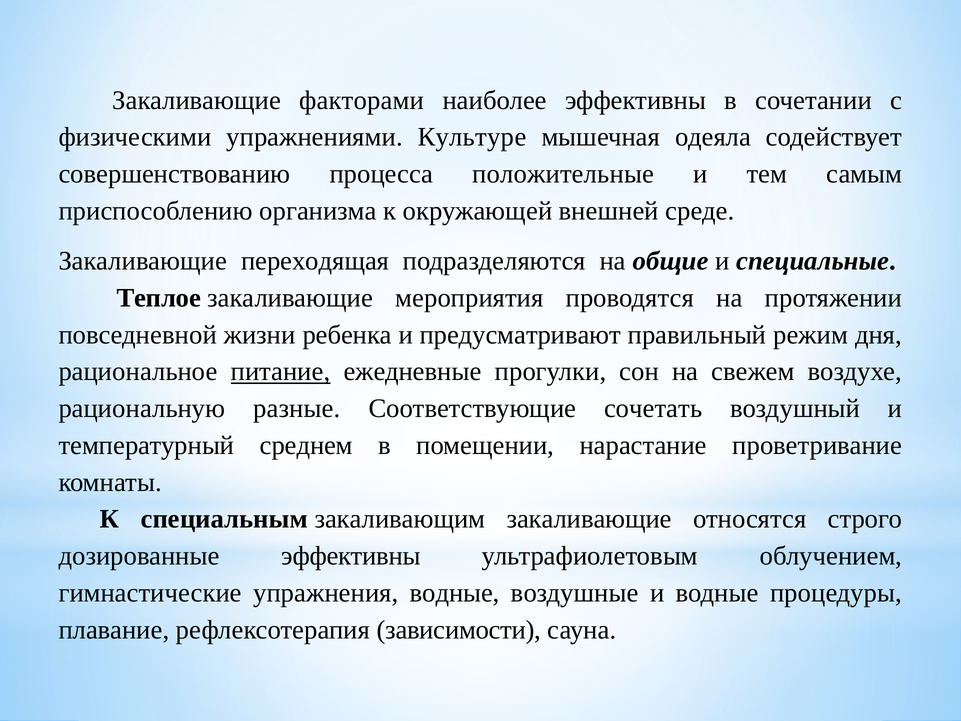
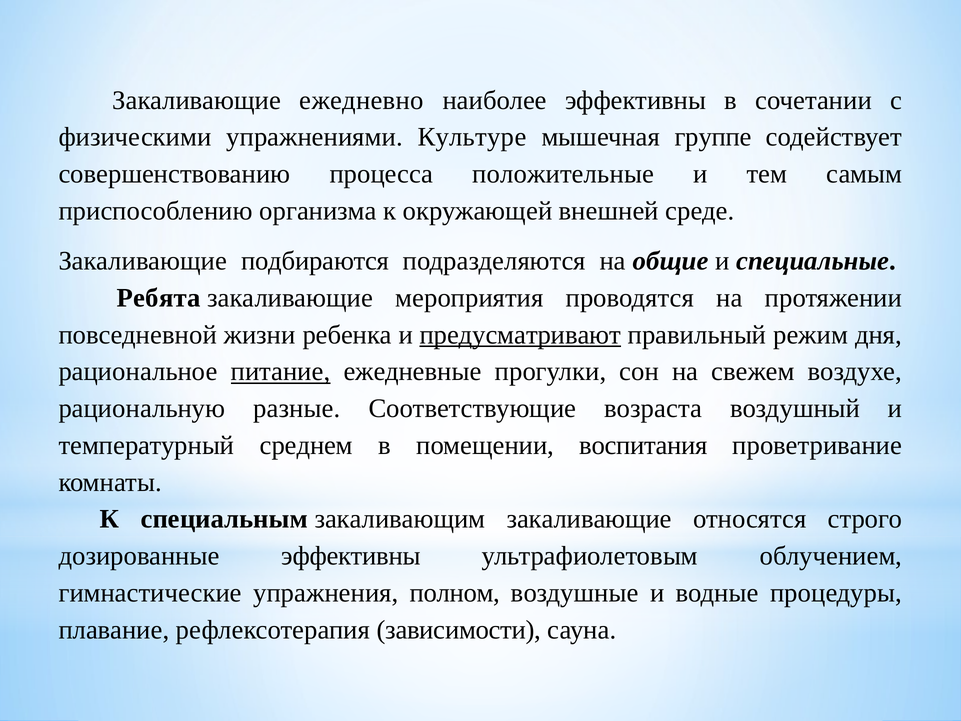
факторами: факторами -> ежедневно
одеяла: одеяла -> группе
переходящая: переходящая -> подбираются
Теплое: Теплое -> Ребята
предусматривают underline: none -> present
сочетать: сочетать -> возраста
нарастание: нарастание -> воспитания
упражнения водные: водные -> полном
